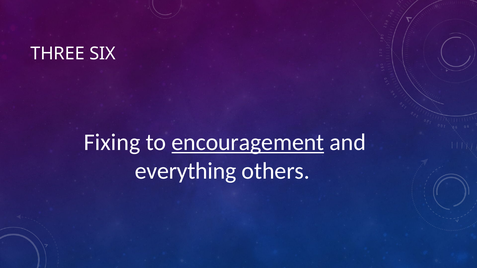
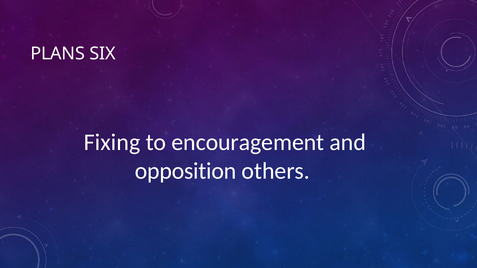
THREE: THREE -> PLANS
encouragement underline: present -> none
everything: everything -> opposition
